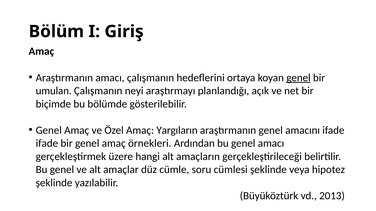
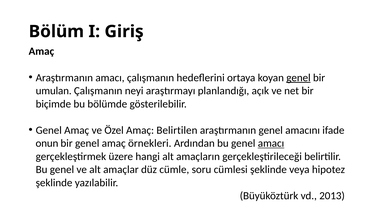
Yargıların: Yargıların -> Belirtilen
ifade at (47, 144): ifade -> onun
amacı at (271, 144) underline: none -> present
